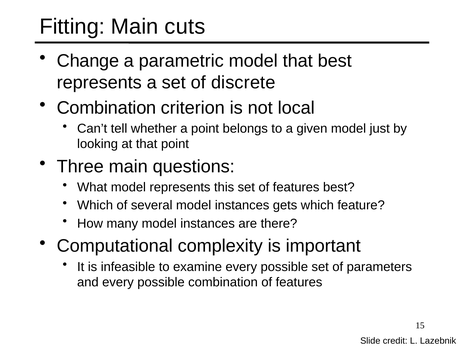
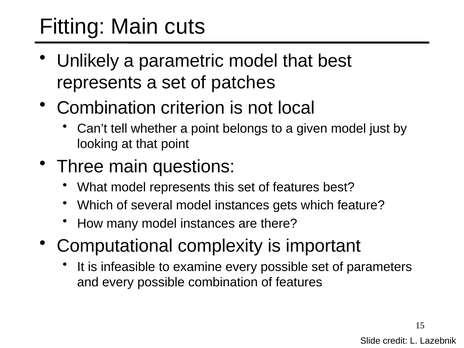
Change: Change -> Unlikely
discrete: discrete -> patches
